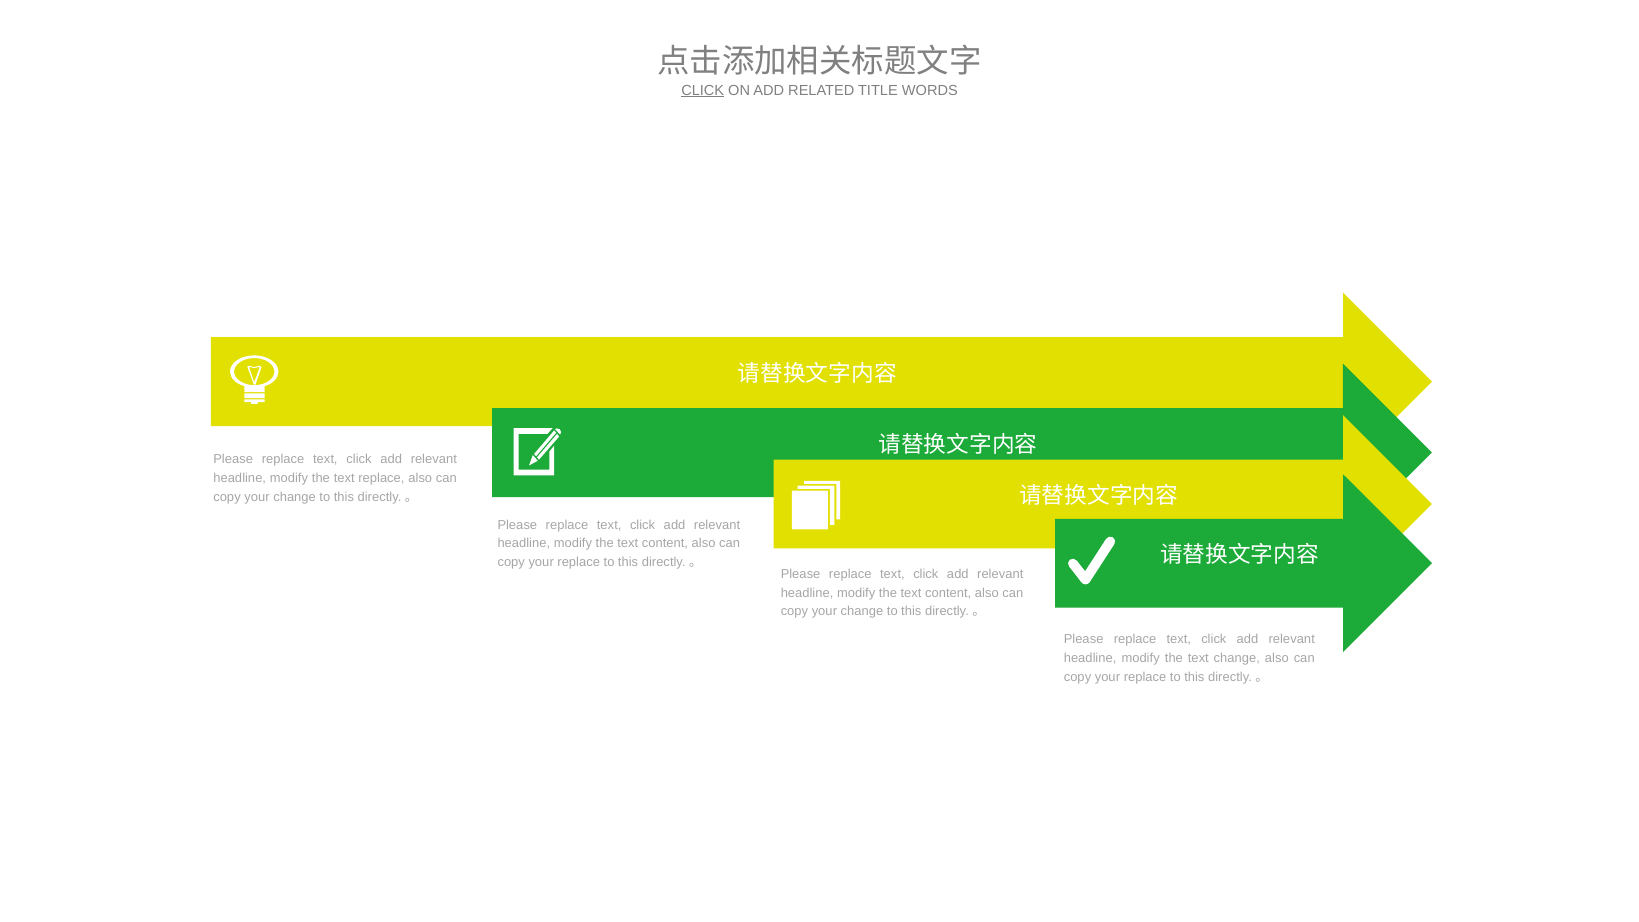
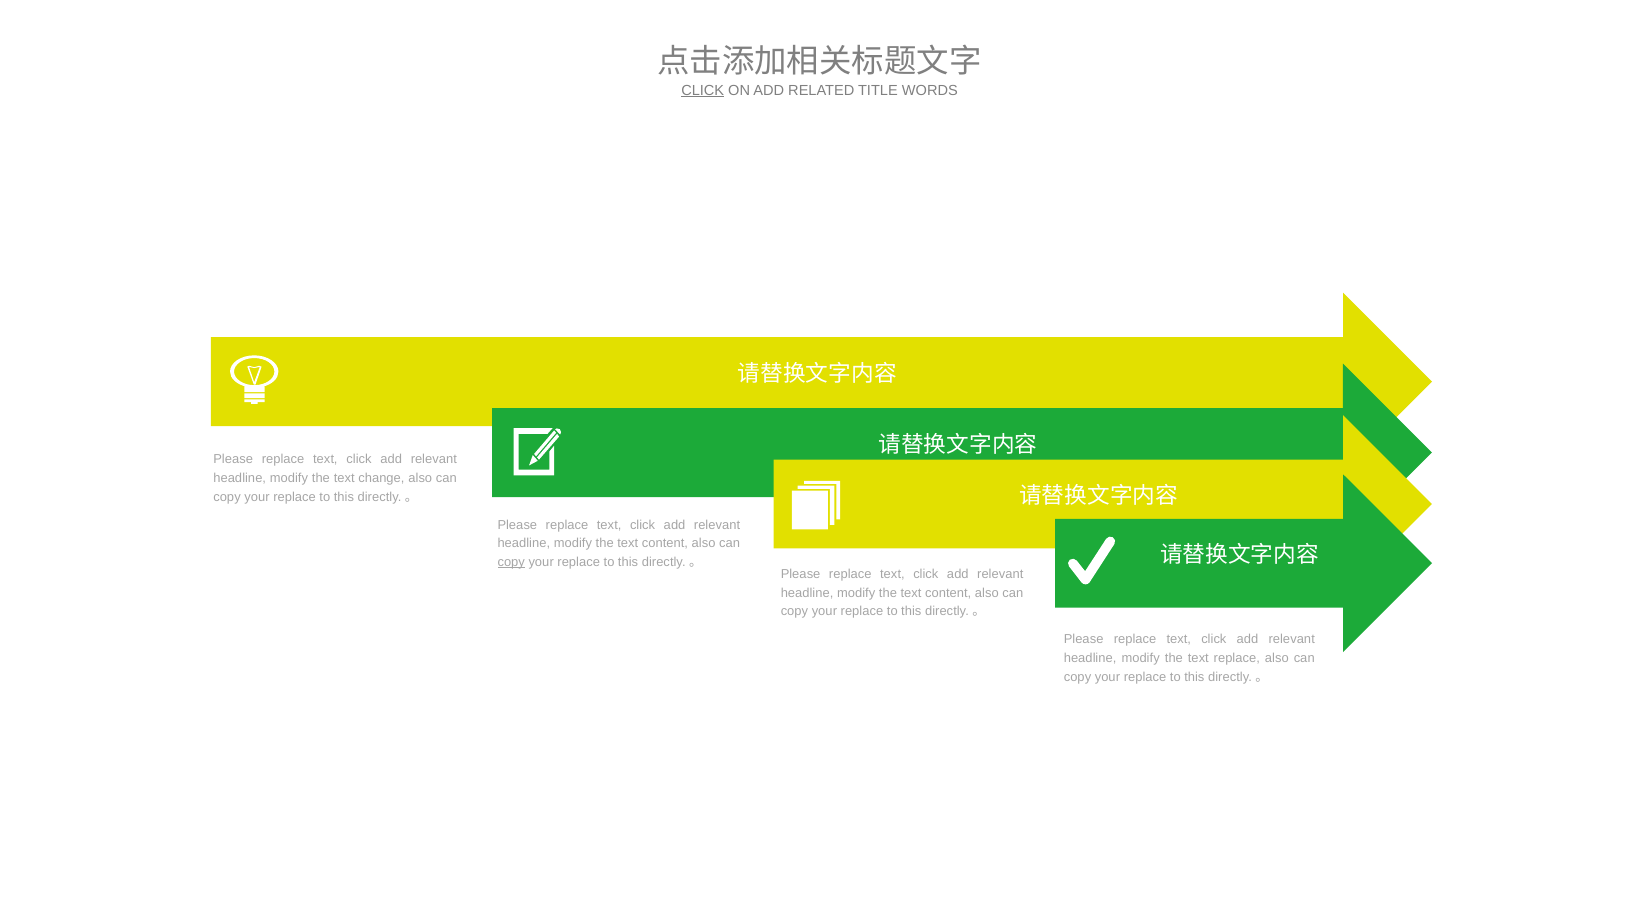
text replace: replace -> change
change at (295, 497): change -> replace
copy at (511, 562) underline: none -> present
change at (862, 612): change -> replace
text change: change -> replace
